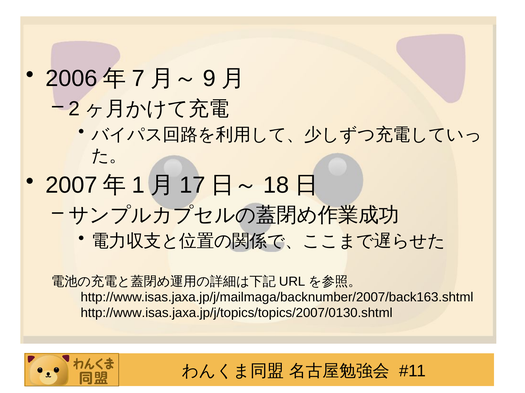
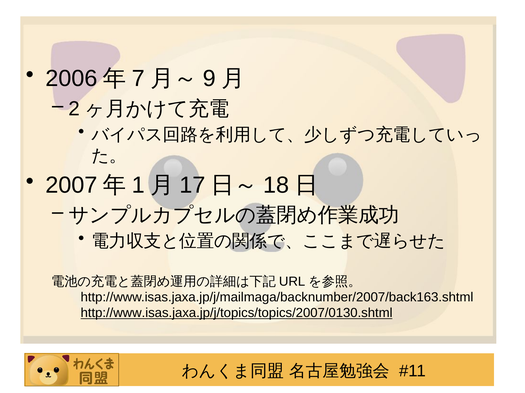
http://www.isas.jaxa.jp/j/topics/topics/2007/0130.shtml underline: none -> present
